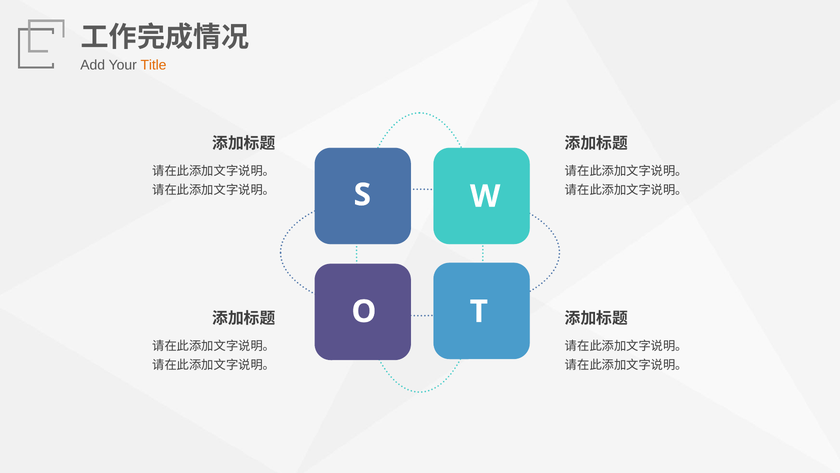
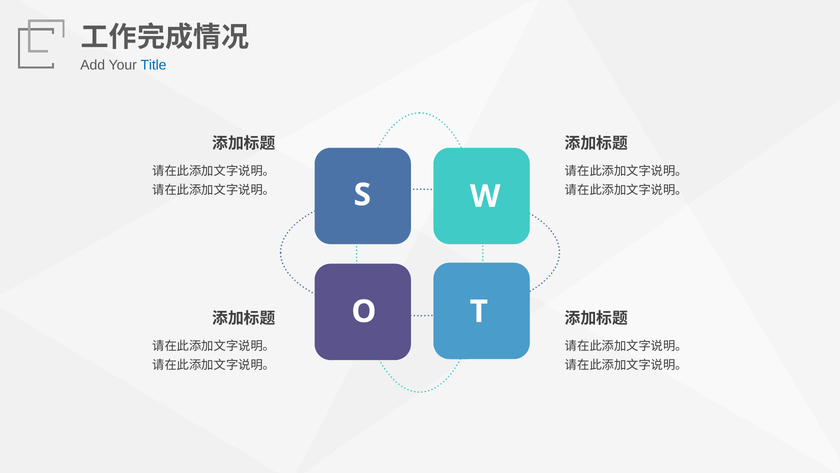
Title colour: orange -> blue
